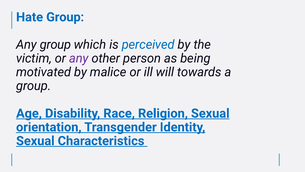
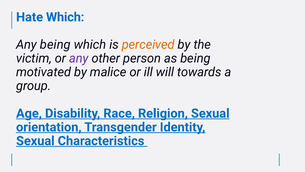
Hate Group: Group -> Which
Any group: group -> being
perceived colour: blue -> orange
